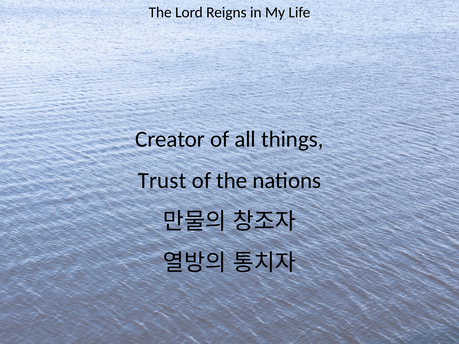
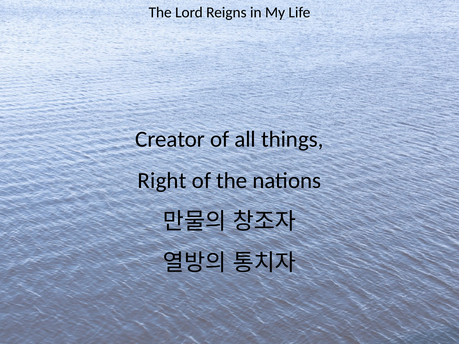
Trust: Trust -> Right
